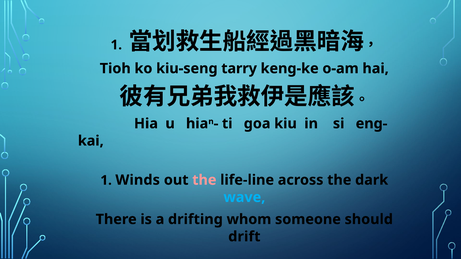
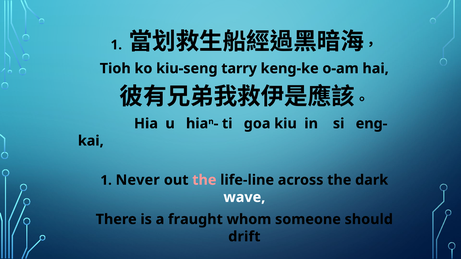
Winds: Winds -> Never
wave colour: light blue -> white
drifting: drifting -> fraught
